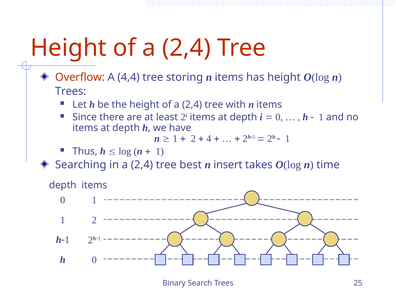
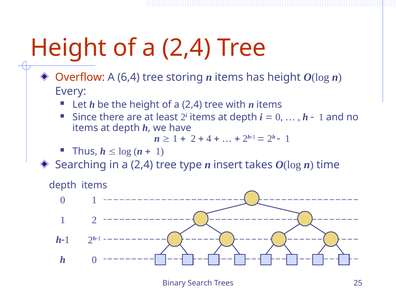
4,4: 4,4 -> 6,4
Trees at (71, 91): Trees -> Every
best: best -> type
